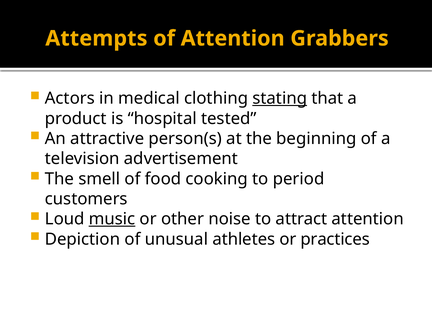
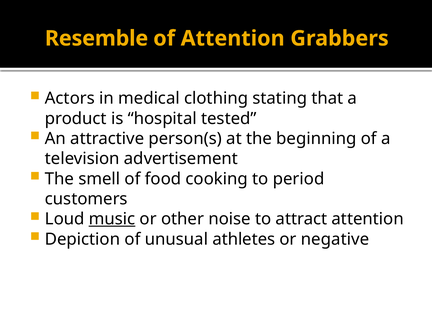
Attempts: Attempts -> Resemble
stating underline: present -> none
practices: practices -> negative
